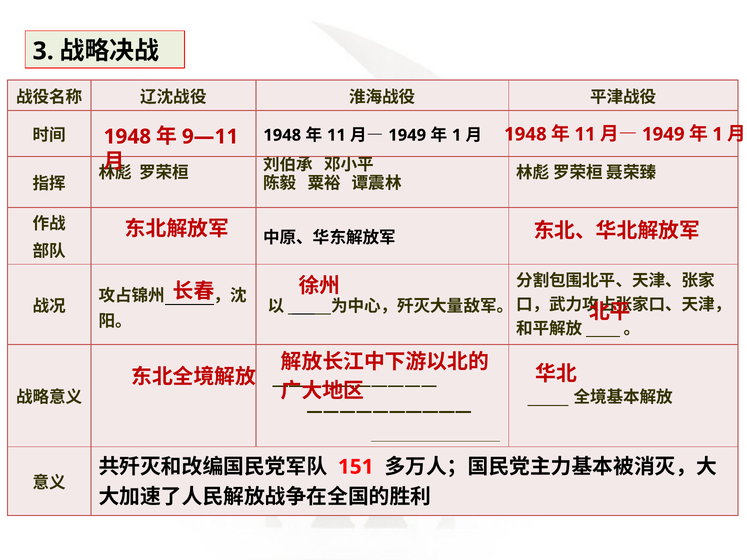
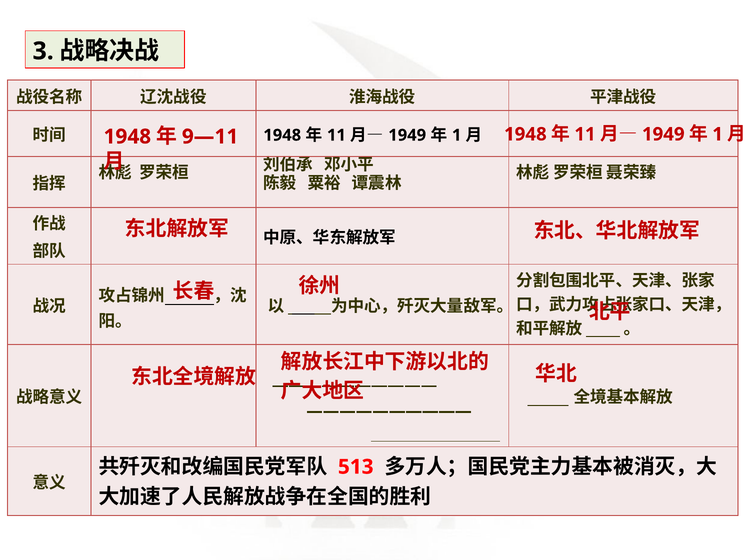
151: 151 -> 513
